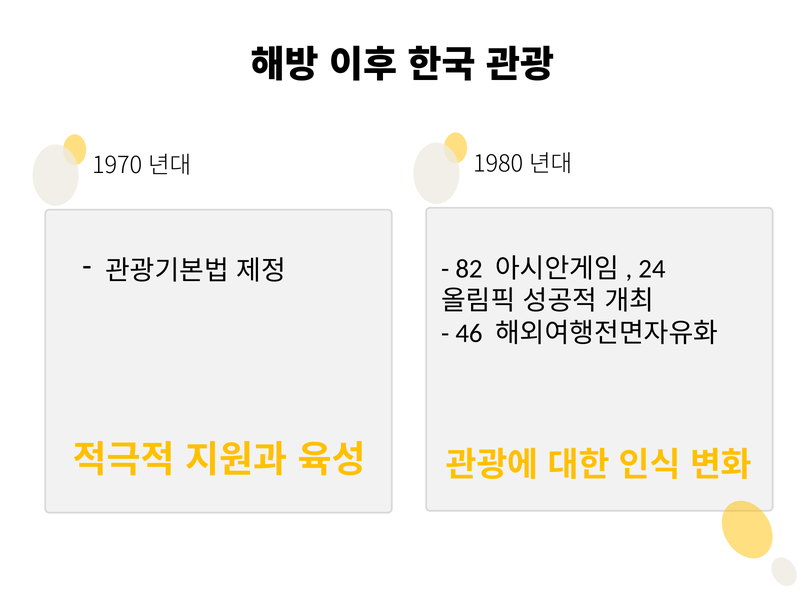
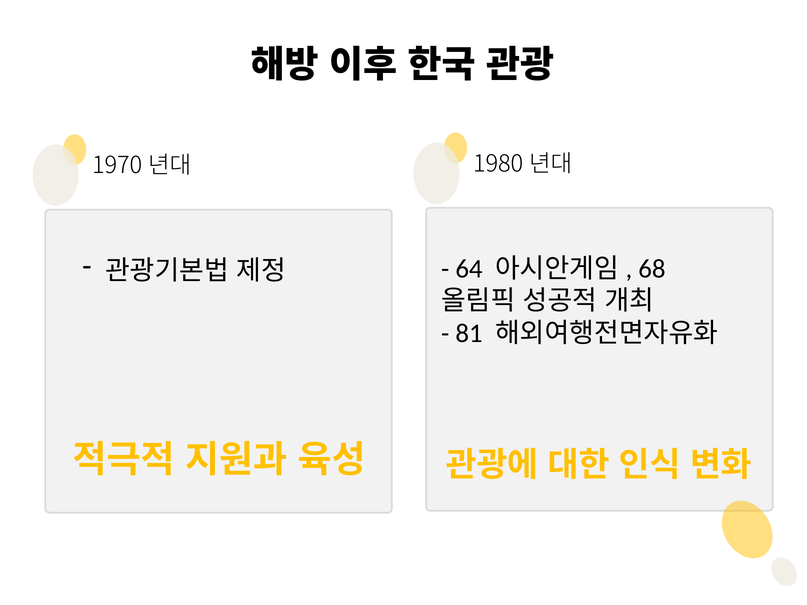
82: 82 -> 64
24: 24 -> 68
46: 46 -> 81
